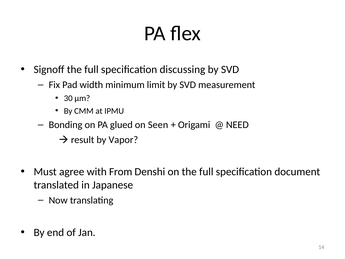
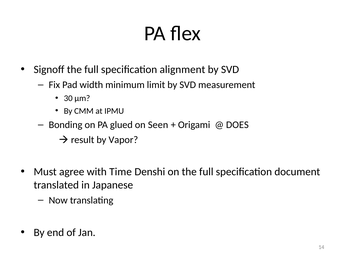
discussing: discussing -> alignment
NEED: NEED -> DOES
From: From -> Time
